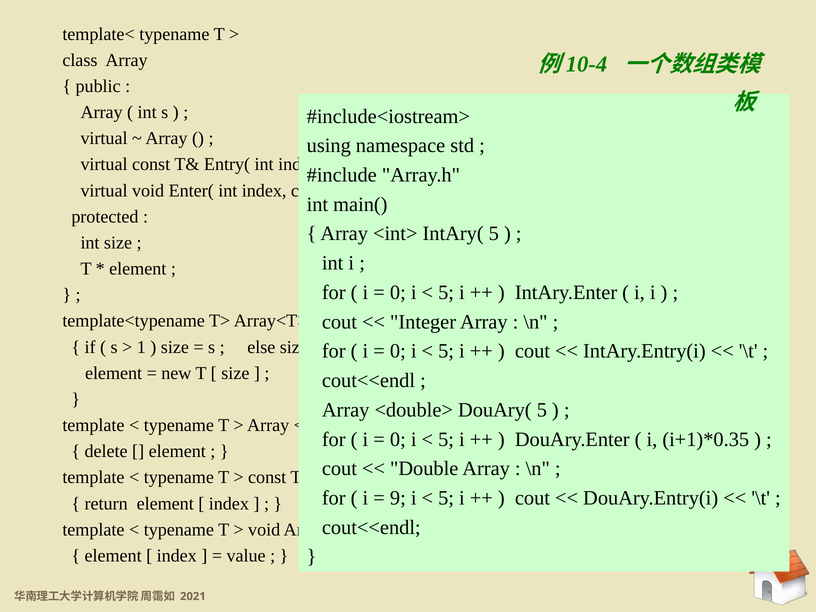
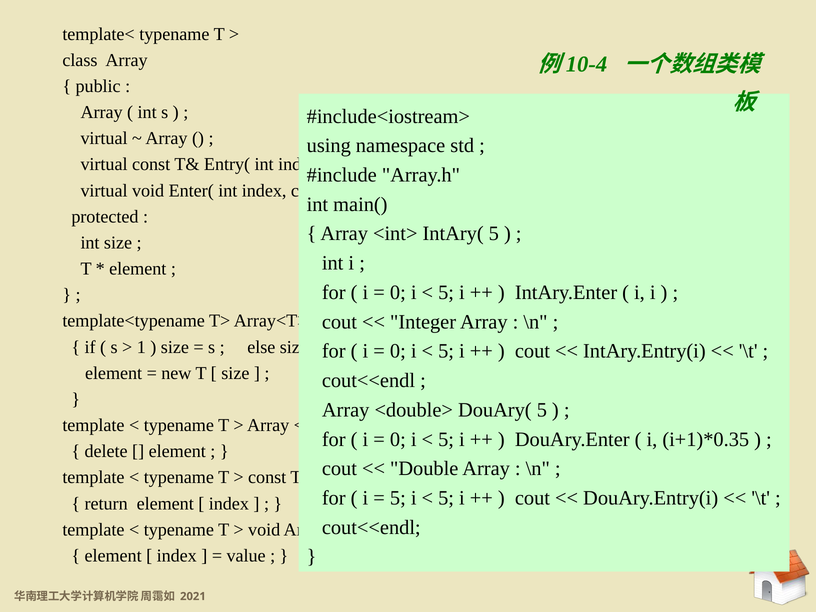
9 at (398, 498): 9 -> 5
